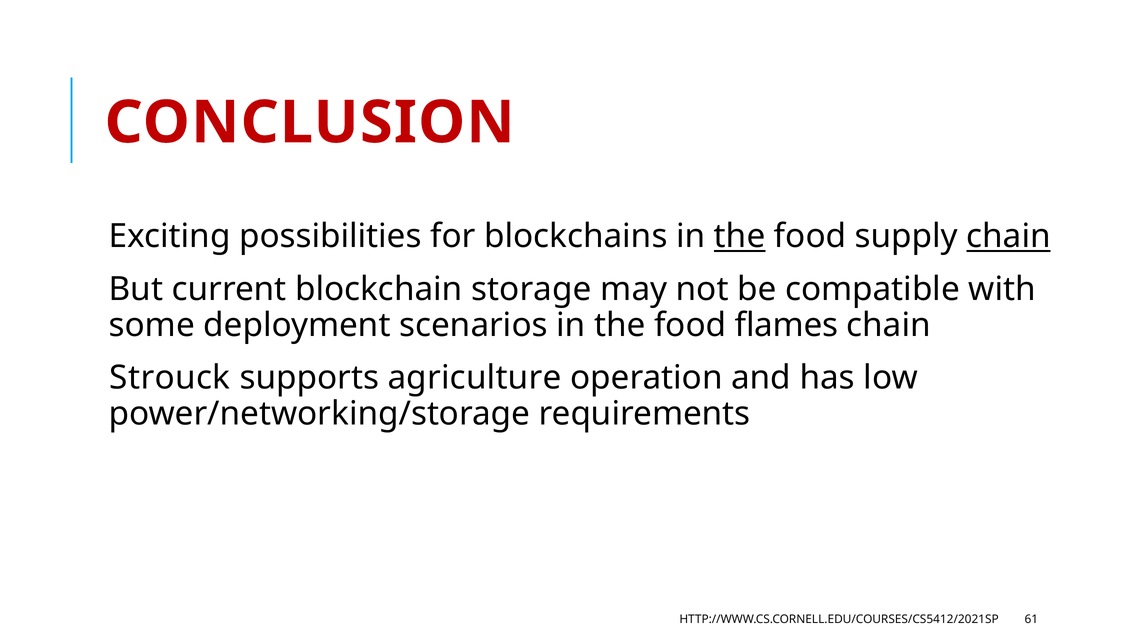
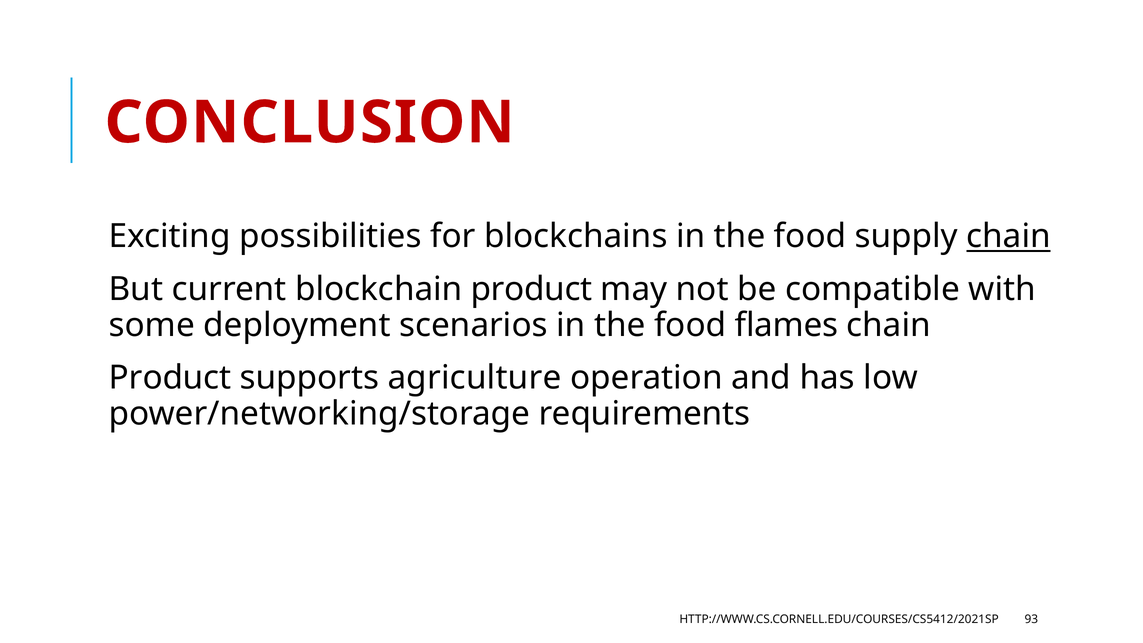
the at (740, 236) underline: present -> none
blockchain storage: storage -> product
Strouck at (170, 378): Strouck -> Product
61: 61 -> 93
